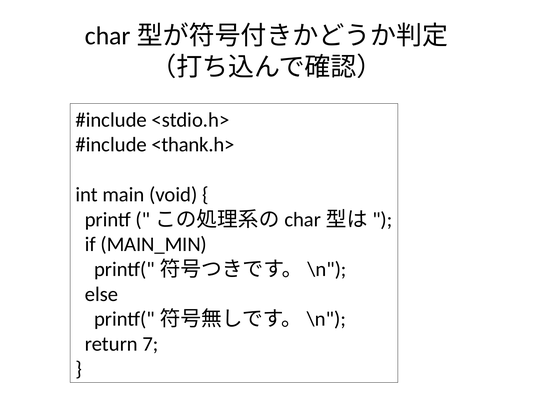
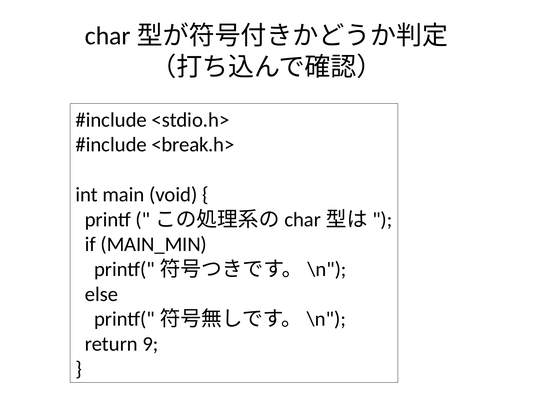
<thank.h>: <thank.h> -> <break.h>
7: 7 -> 9
